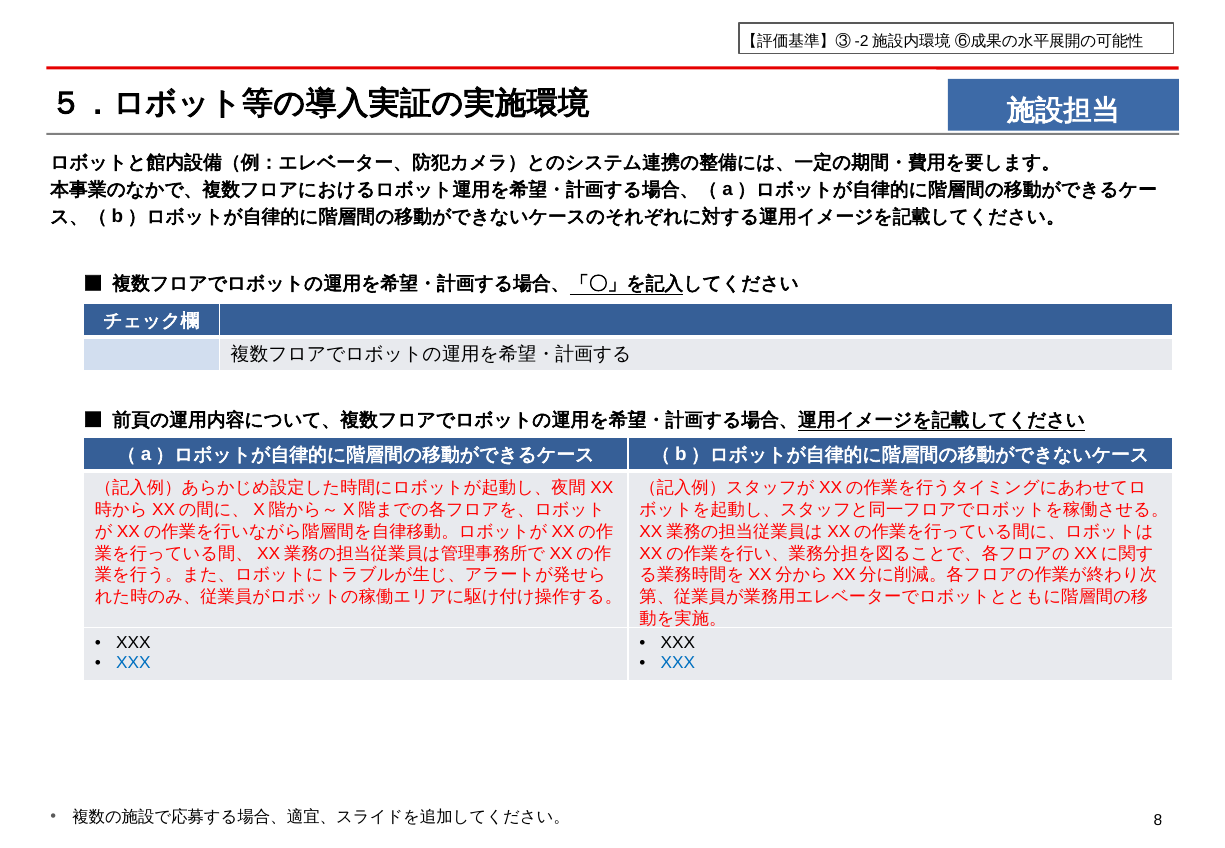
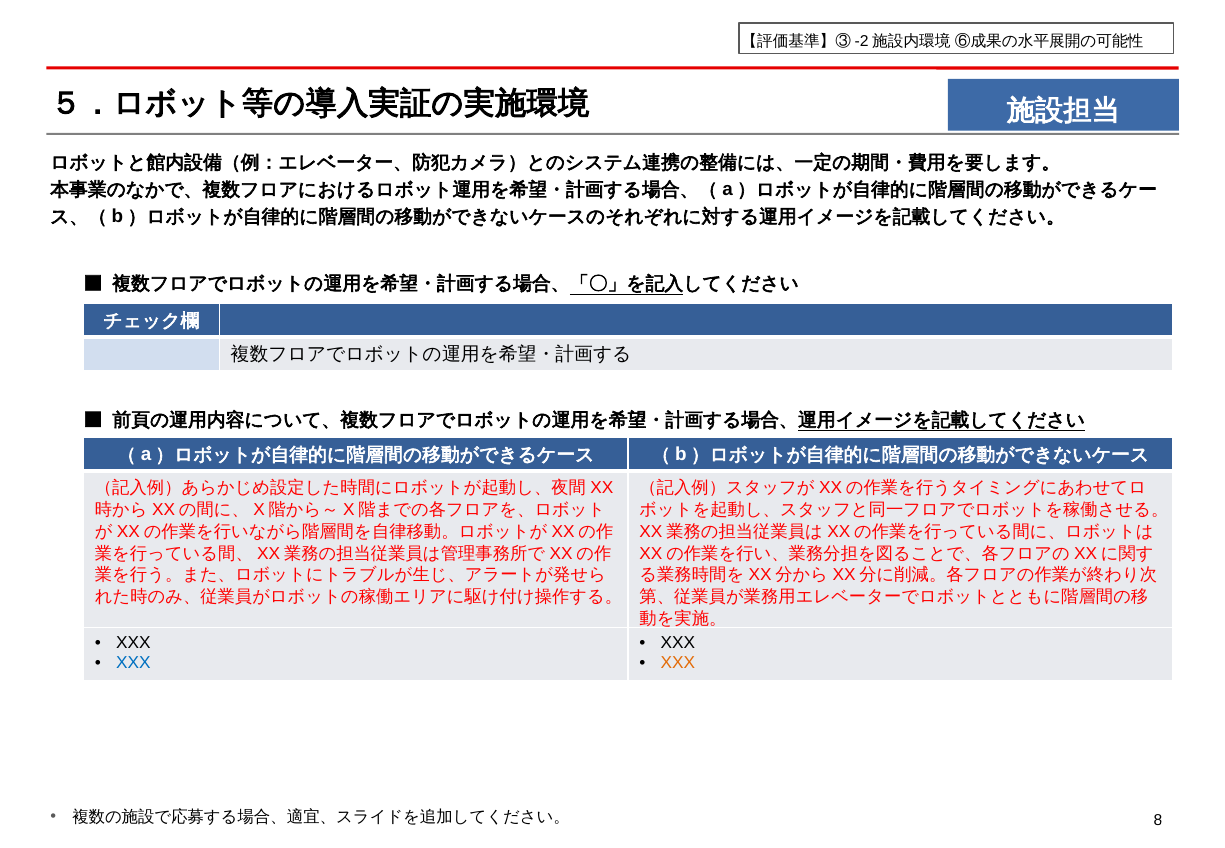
XXX at (678, 663) colour: blue -> orange
